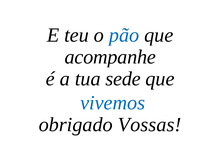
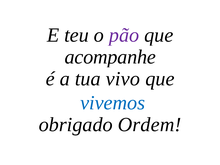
pão colour: blue -> purple
sede: sede -> vivo
Vossas: Vossas -> Ordem
